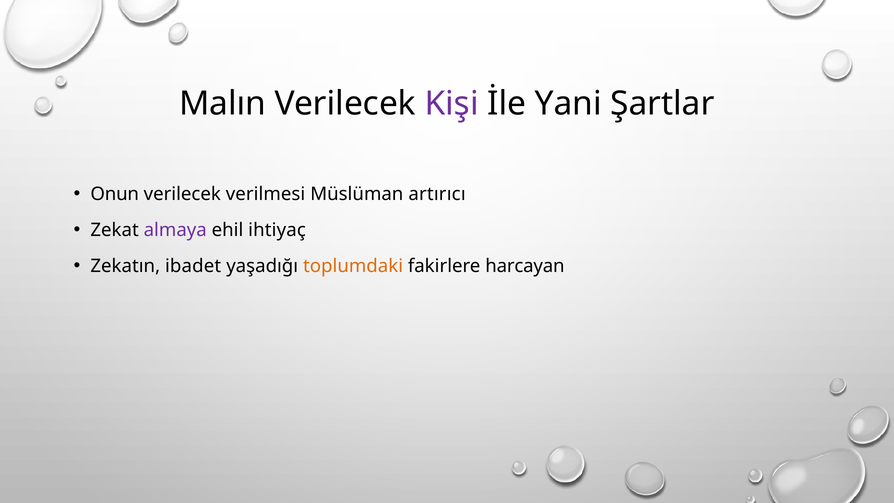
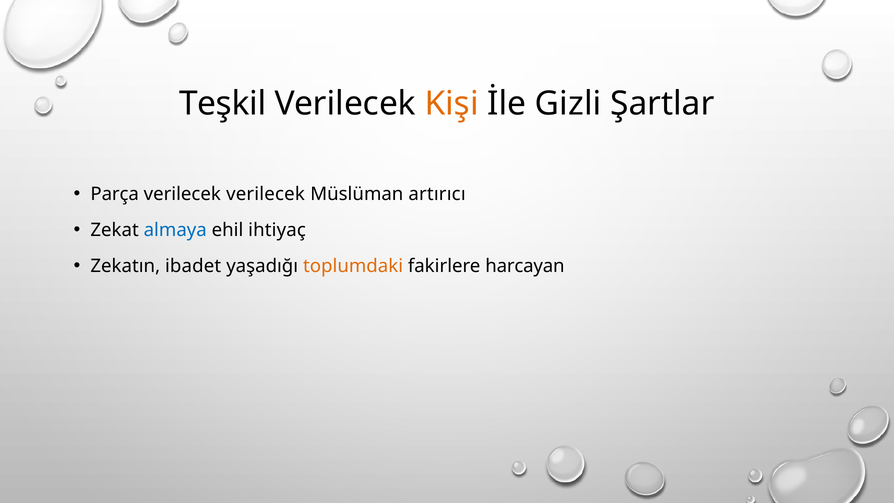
Malın: Malın -> Teşkil
Kişi colour: purple -> orange
Yani: Yani -> Gizli
Onun: Onun -> Parça
verilecek verilmesi: verilmesi -> verilecek
almaya colour: purple -> blue
